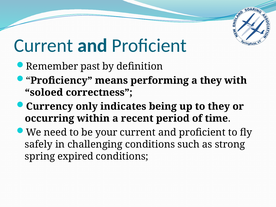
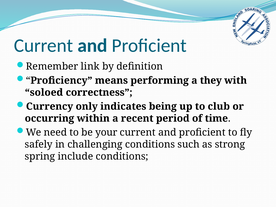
past: past -> link
to they: they -> club
expired: expired -> include
